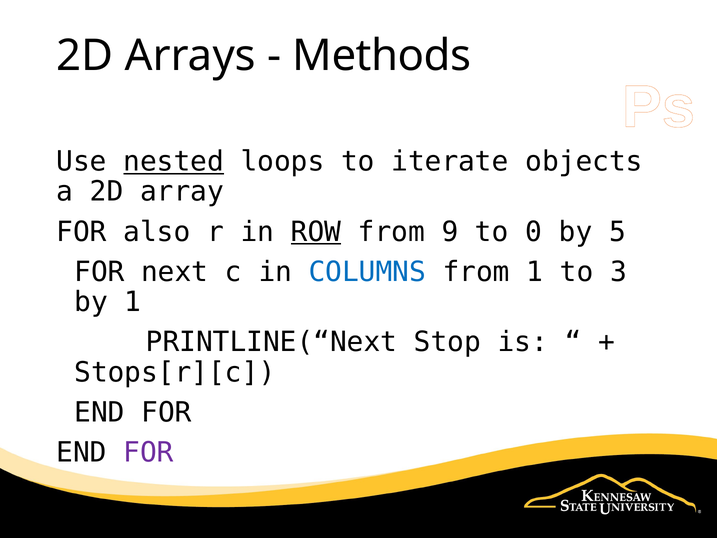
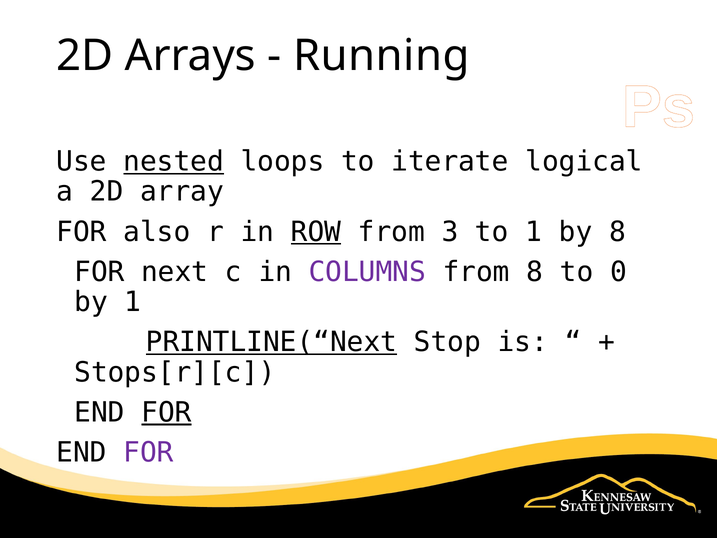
Methods: Methods -> Running
objects: objects -> logical
9: 9 -> 3
to 0: 0 -> 1
by 5: 5 -> 8
COLUMNS colour: blue -> purple
from 1: 1 -> 8
3: 3 -> 0
PRINTLINE(“Next underline: none -> present
FOR at (166, 412) underline: none -> present
